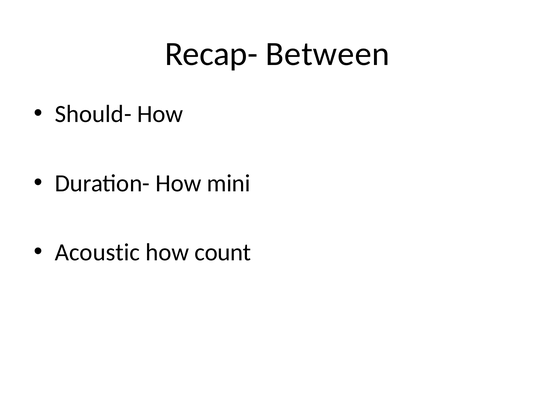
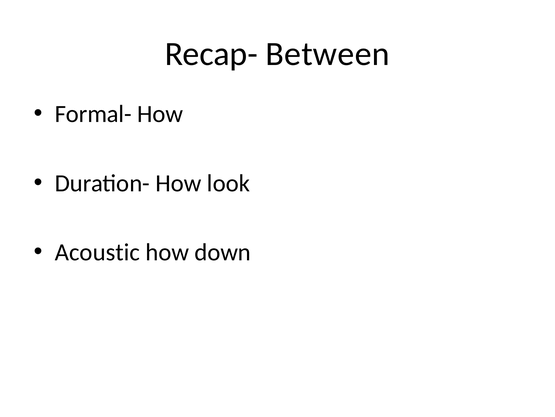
Should-: Should- -> Formal-
mini: mini -> look
count: count -> down
